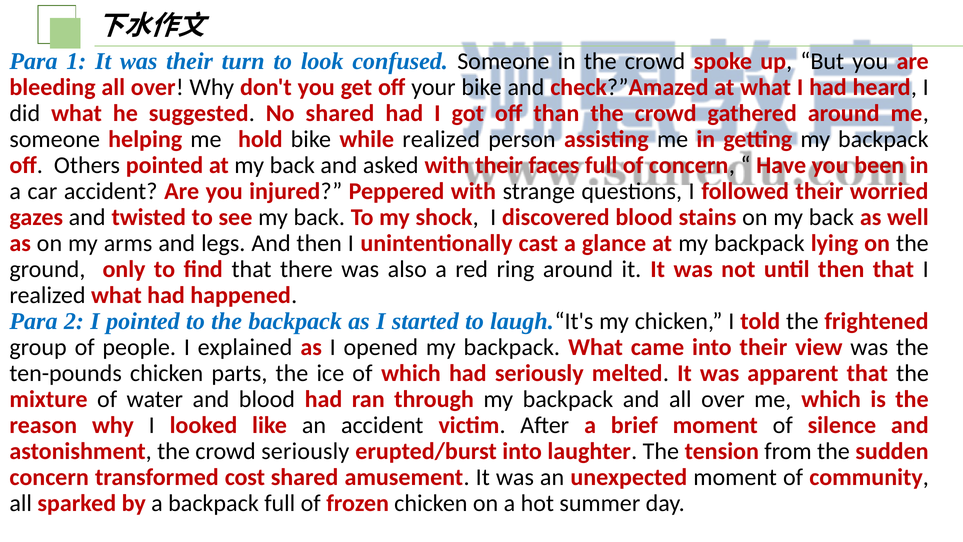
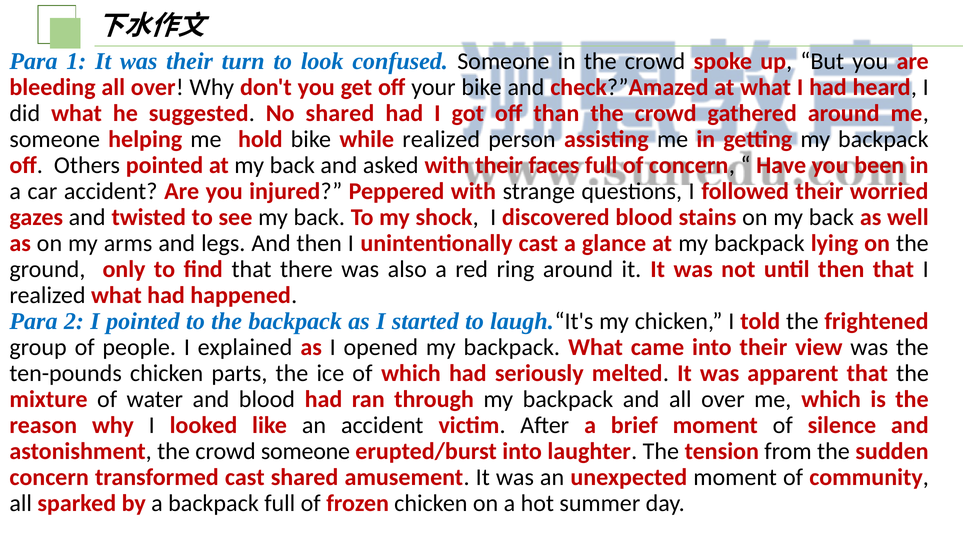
crowd seriously: seriously -> someone
transformed cost: cost -> cast
